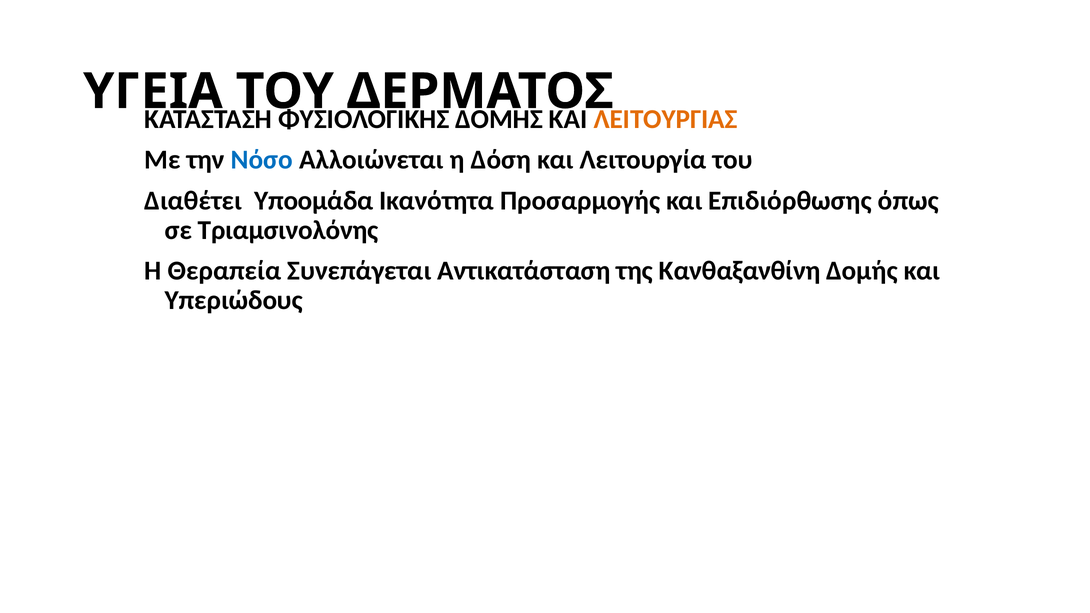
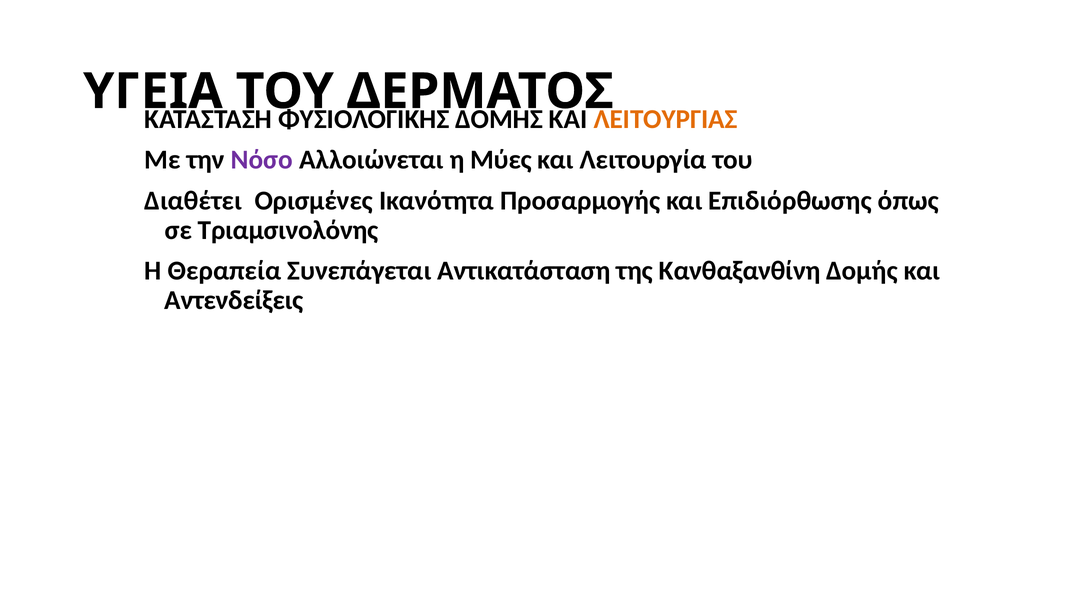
Νόσο colour: blue -> purple
Δόση: Δόση -> Μύες
Υποομάδα: Υποομάδα -> Ορισμένες
Υπεριώδους: Υπεριώδους -> Αντενδείξεις
